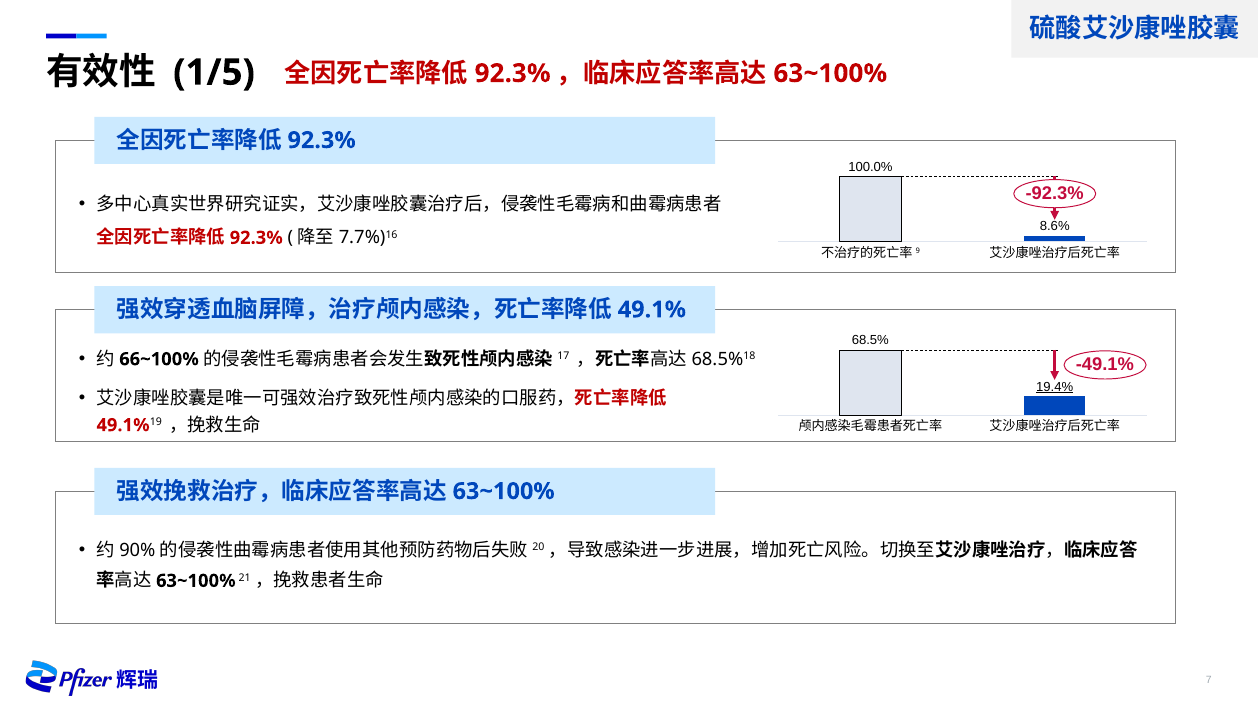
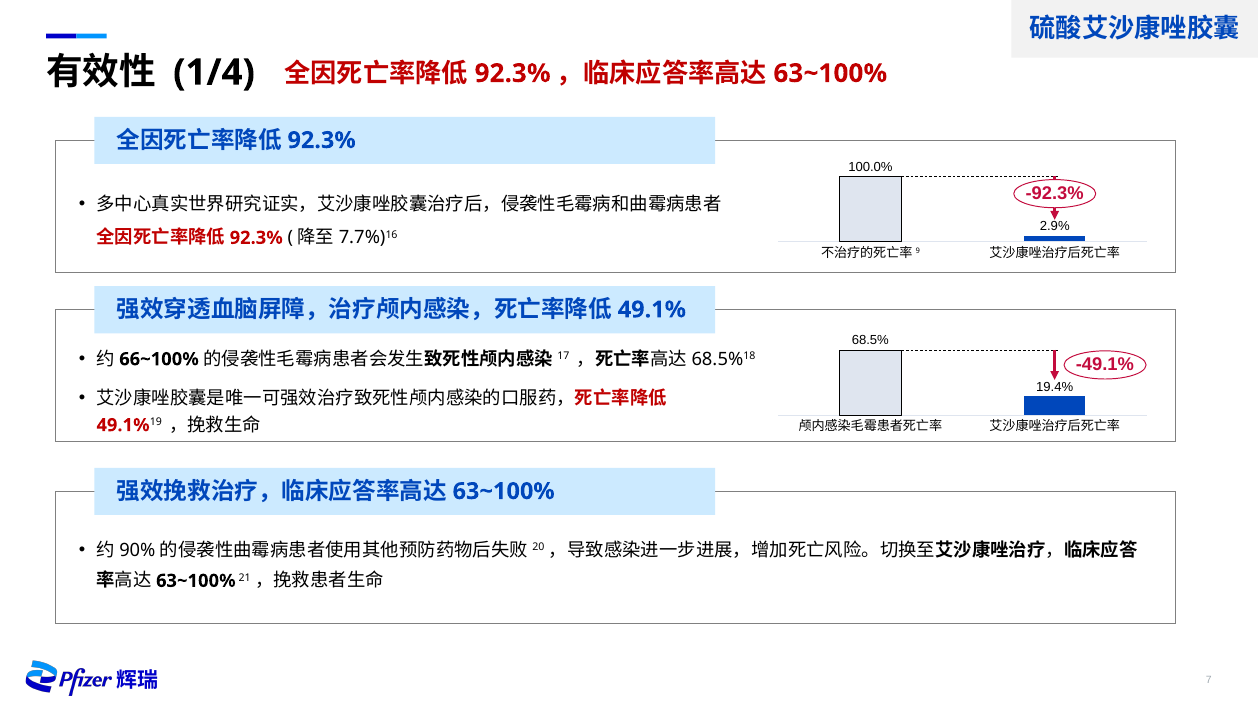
1/5: 1/5 -> 1/4
8.6%: 8.6% -> 2.9%
19.4% underline: present -> none
